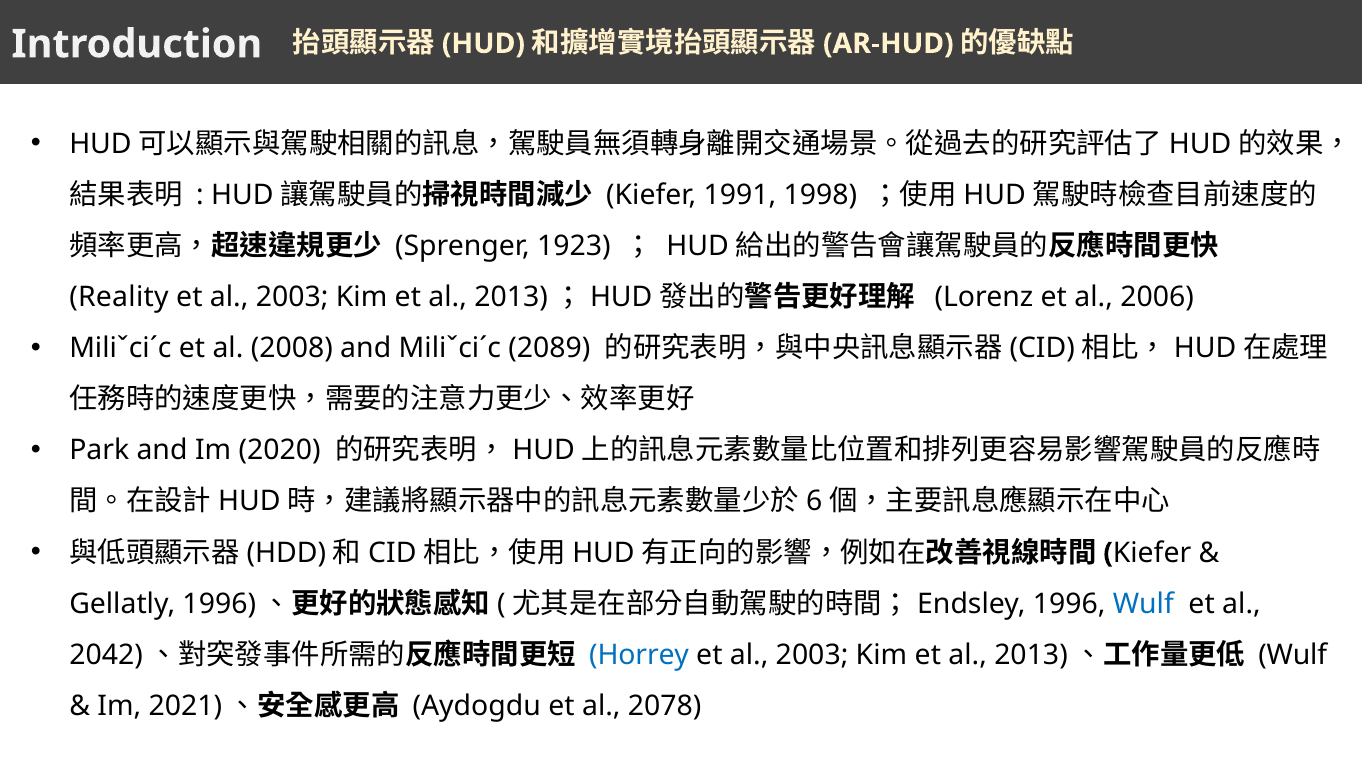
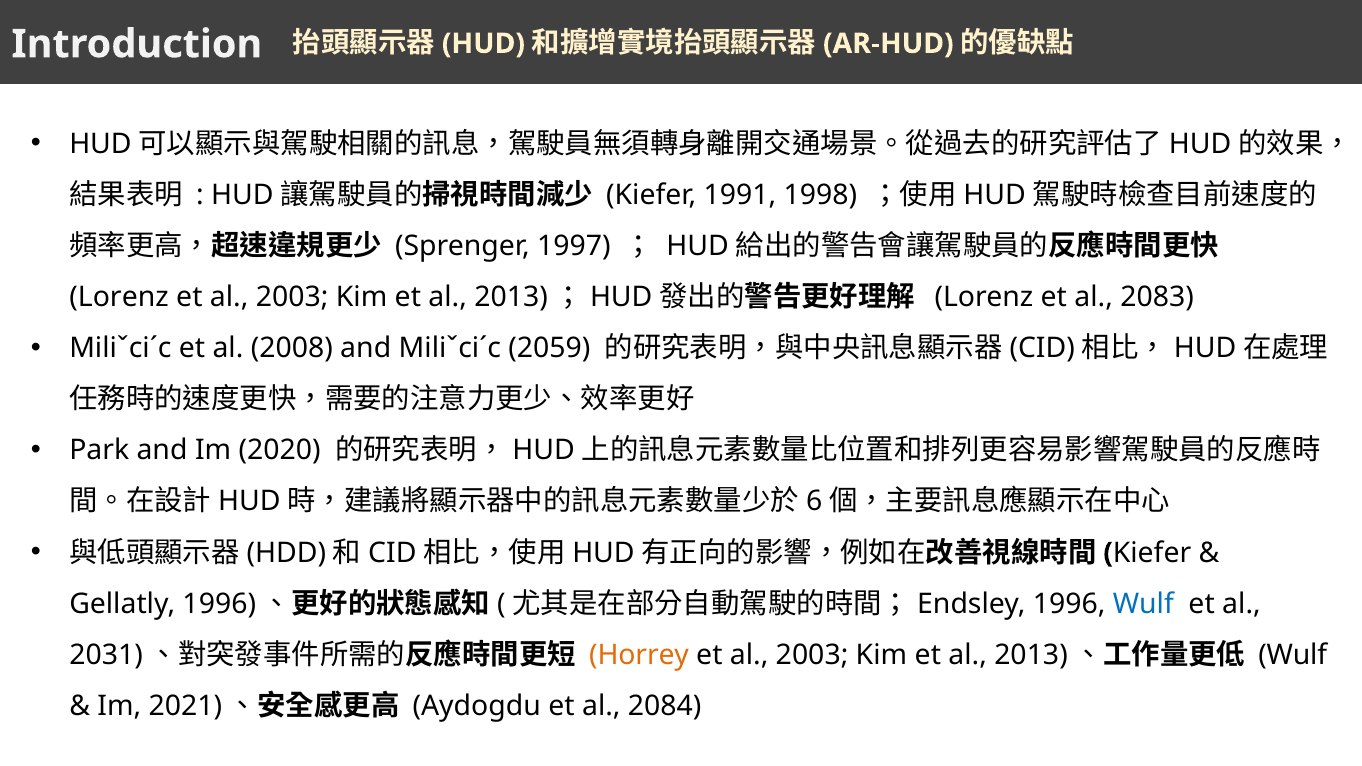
1923: 1923 -> 1997
Reality at (119, 297): Reality -> Lorenz
2006: 2006 -> 2083
2089: 2089 -> 2059
2042: 2042 -> 2031
Horrey colour: blue -> orange
2078: 2078 -> 2084
